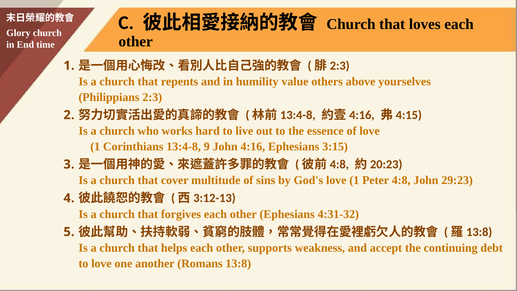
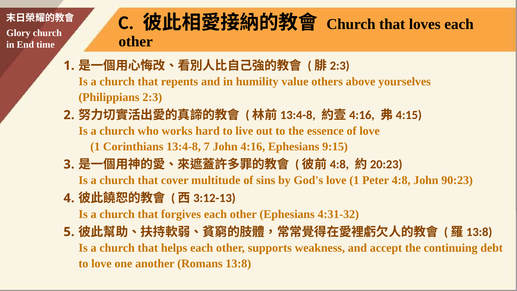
9: 9 -> 7
3:15: 3:15 -> 9:15
29:23: 29:23 -> 90:23
